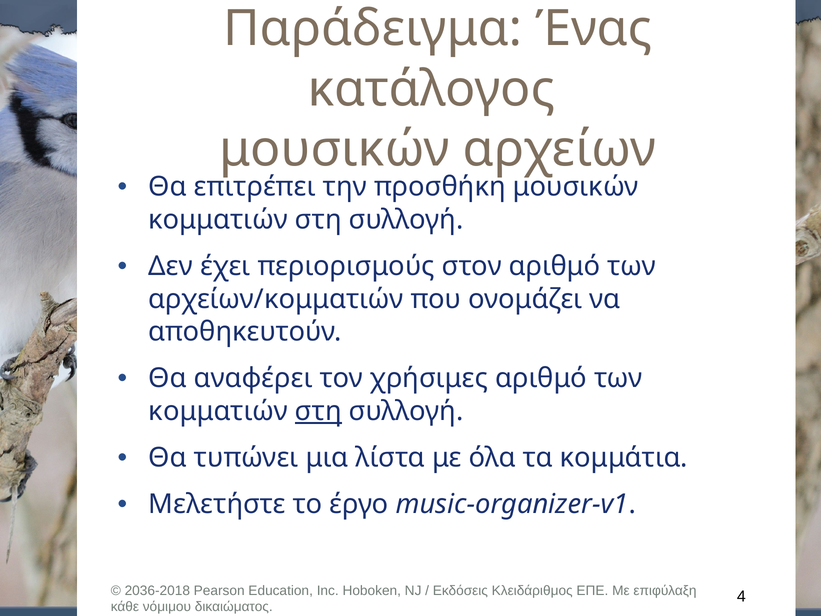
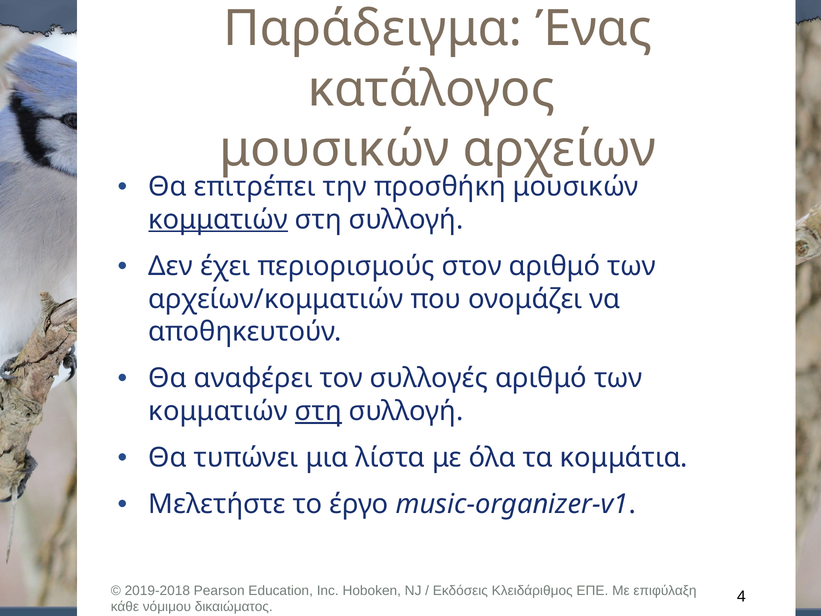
κομματιών at (218, 219) underline: none -> present
χρήσιμες: χρήσιμες -> συλλογές
2036-2018: 2036-2018 -> 2019-2018
